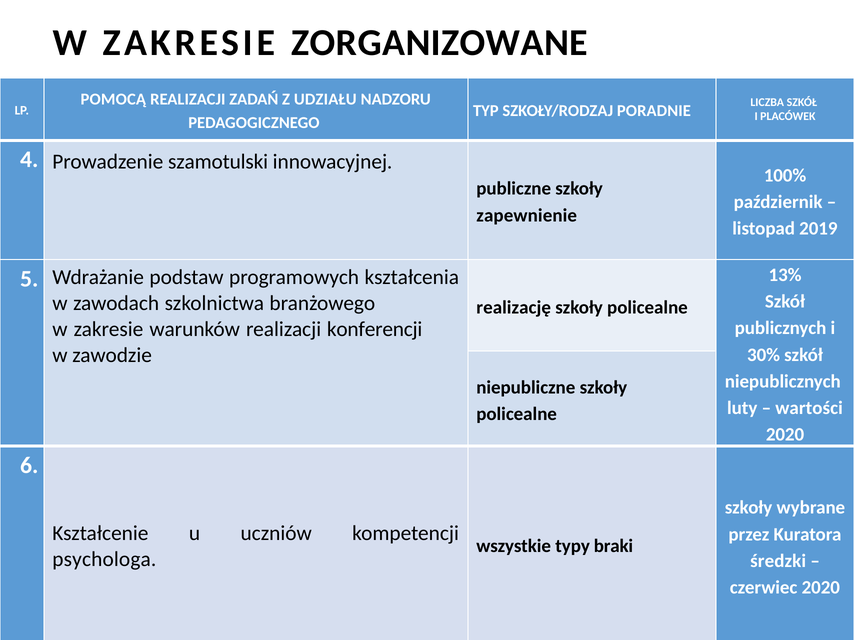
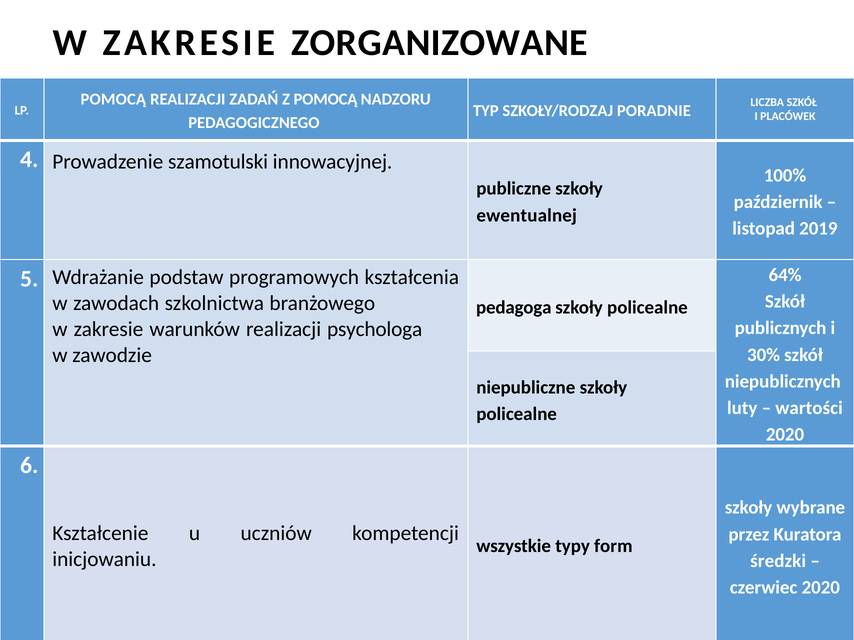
Z UDZIAŁU: UDZIAŁU -> POMOCĄ
zapewnienie: zapewnienie -> ewentualnej
13%: 13% -> 64%
realizację: realizację -> pedagoga
konferencji: konferencji -> psychologa
braki: braki -> form
psychologa: psychologa -> inicjowaniu
